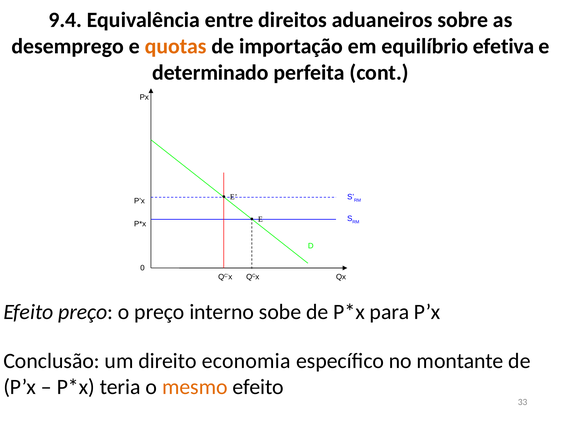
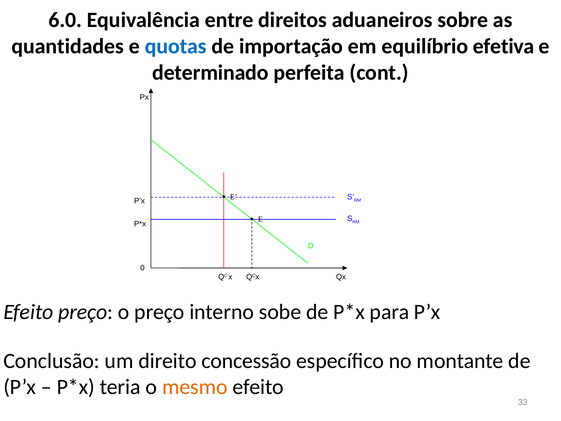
9.4: 9.4 -> 6.0
desemprego: desemprego -> quantidades
quotas colour: orange -> blue
economia: economia -> concessão
